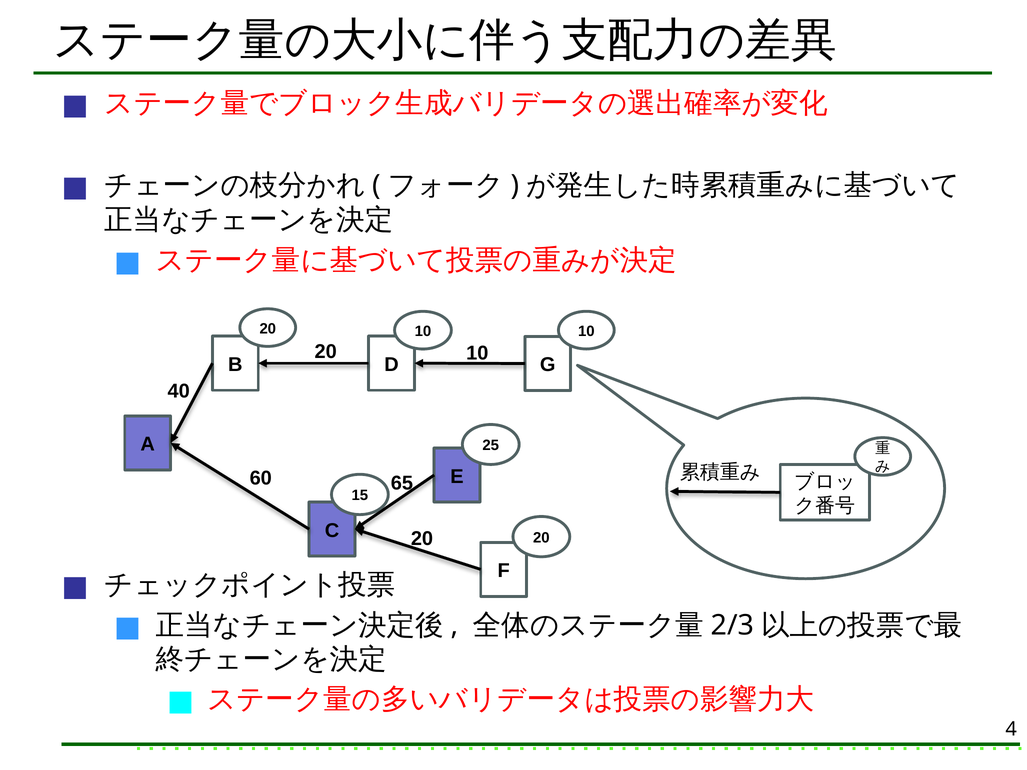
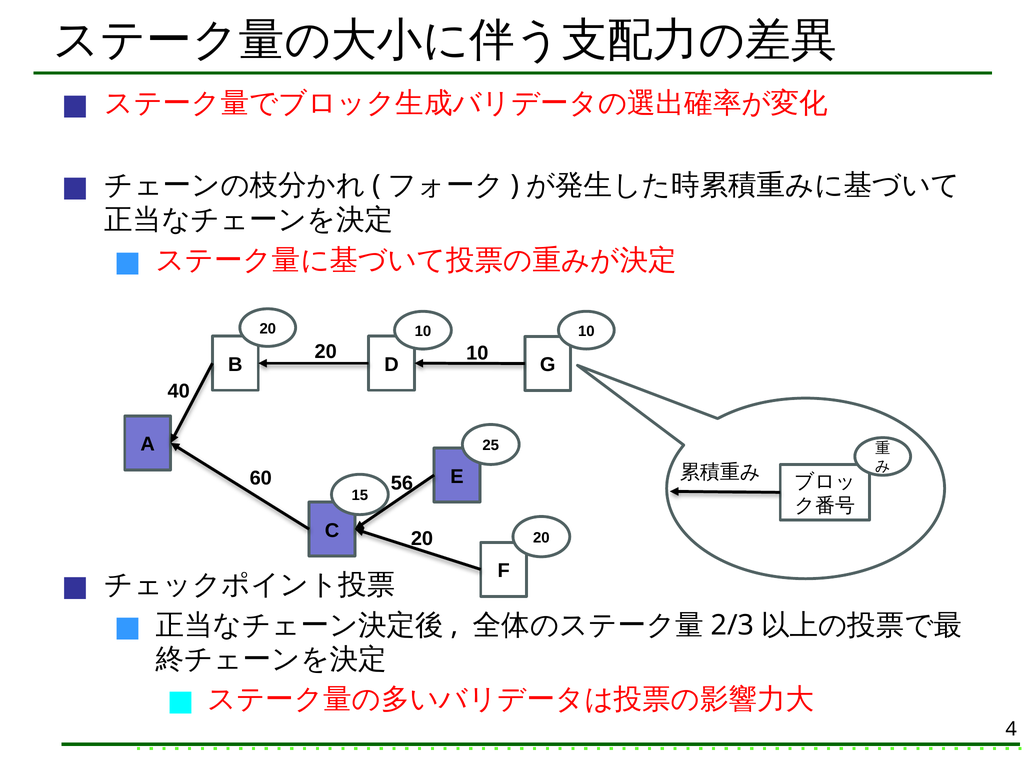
65: 65 -> 56
